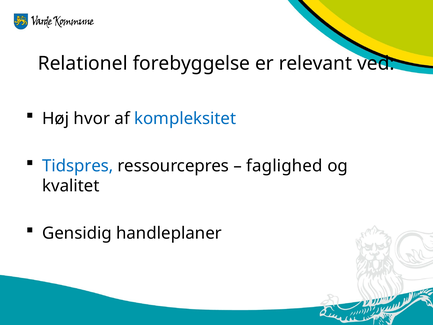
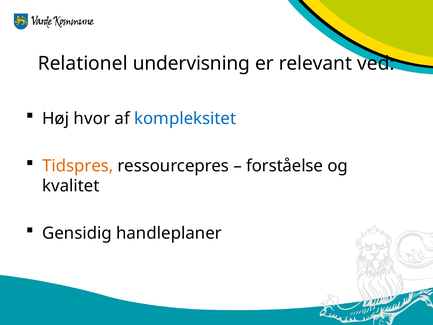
forebyggelse: forebyggelse -> undervisning
Tidspres colour: blue -> orange
faglighed: faglighed -> forståelse
